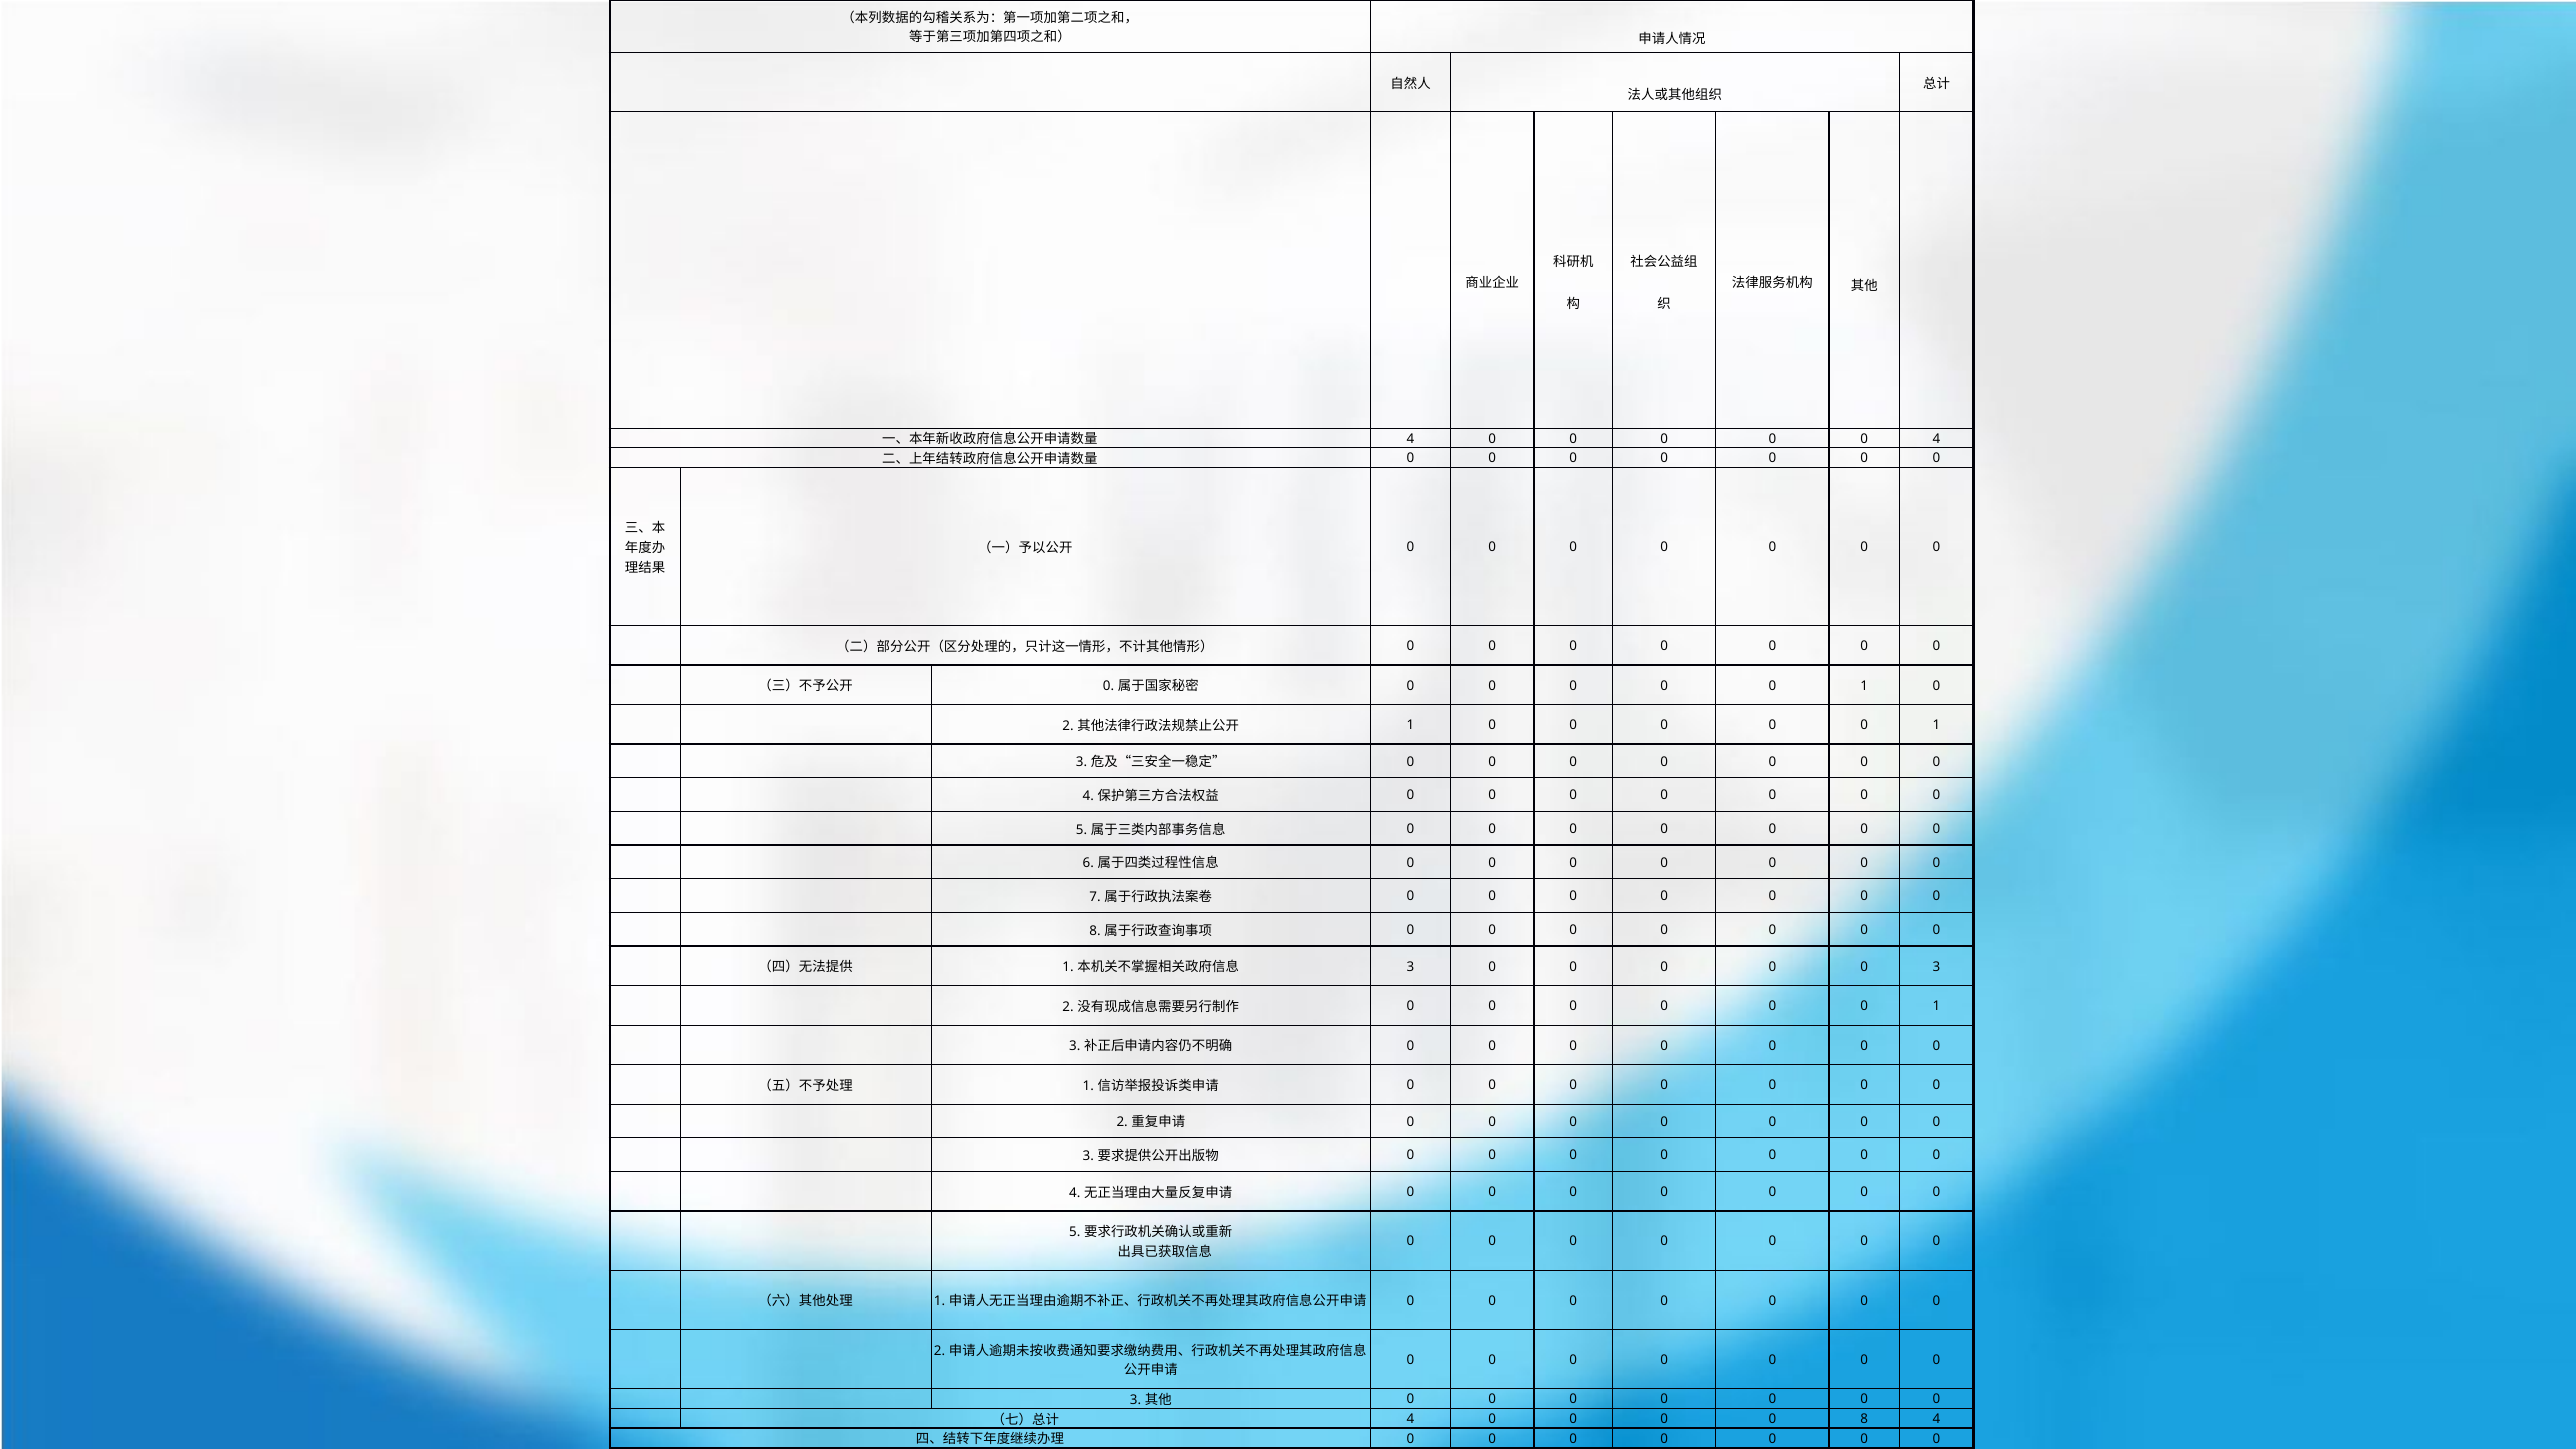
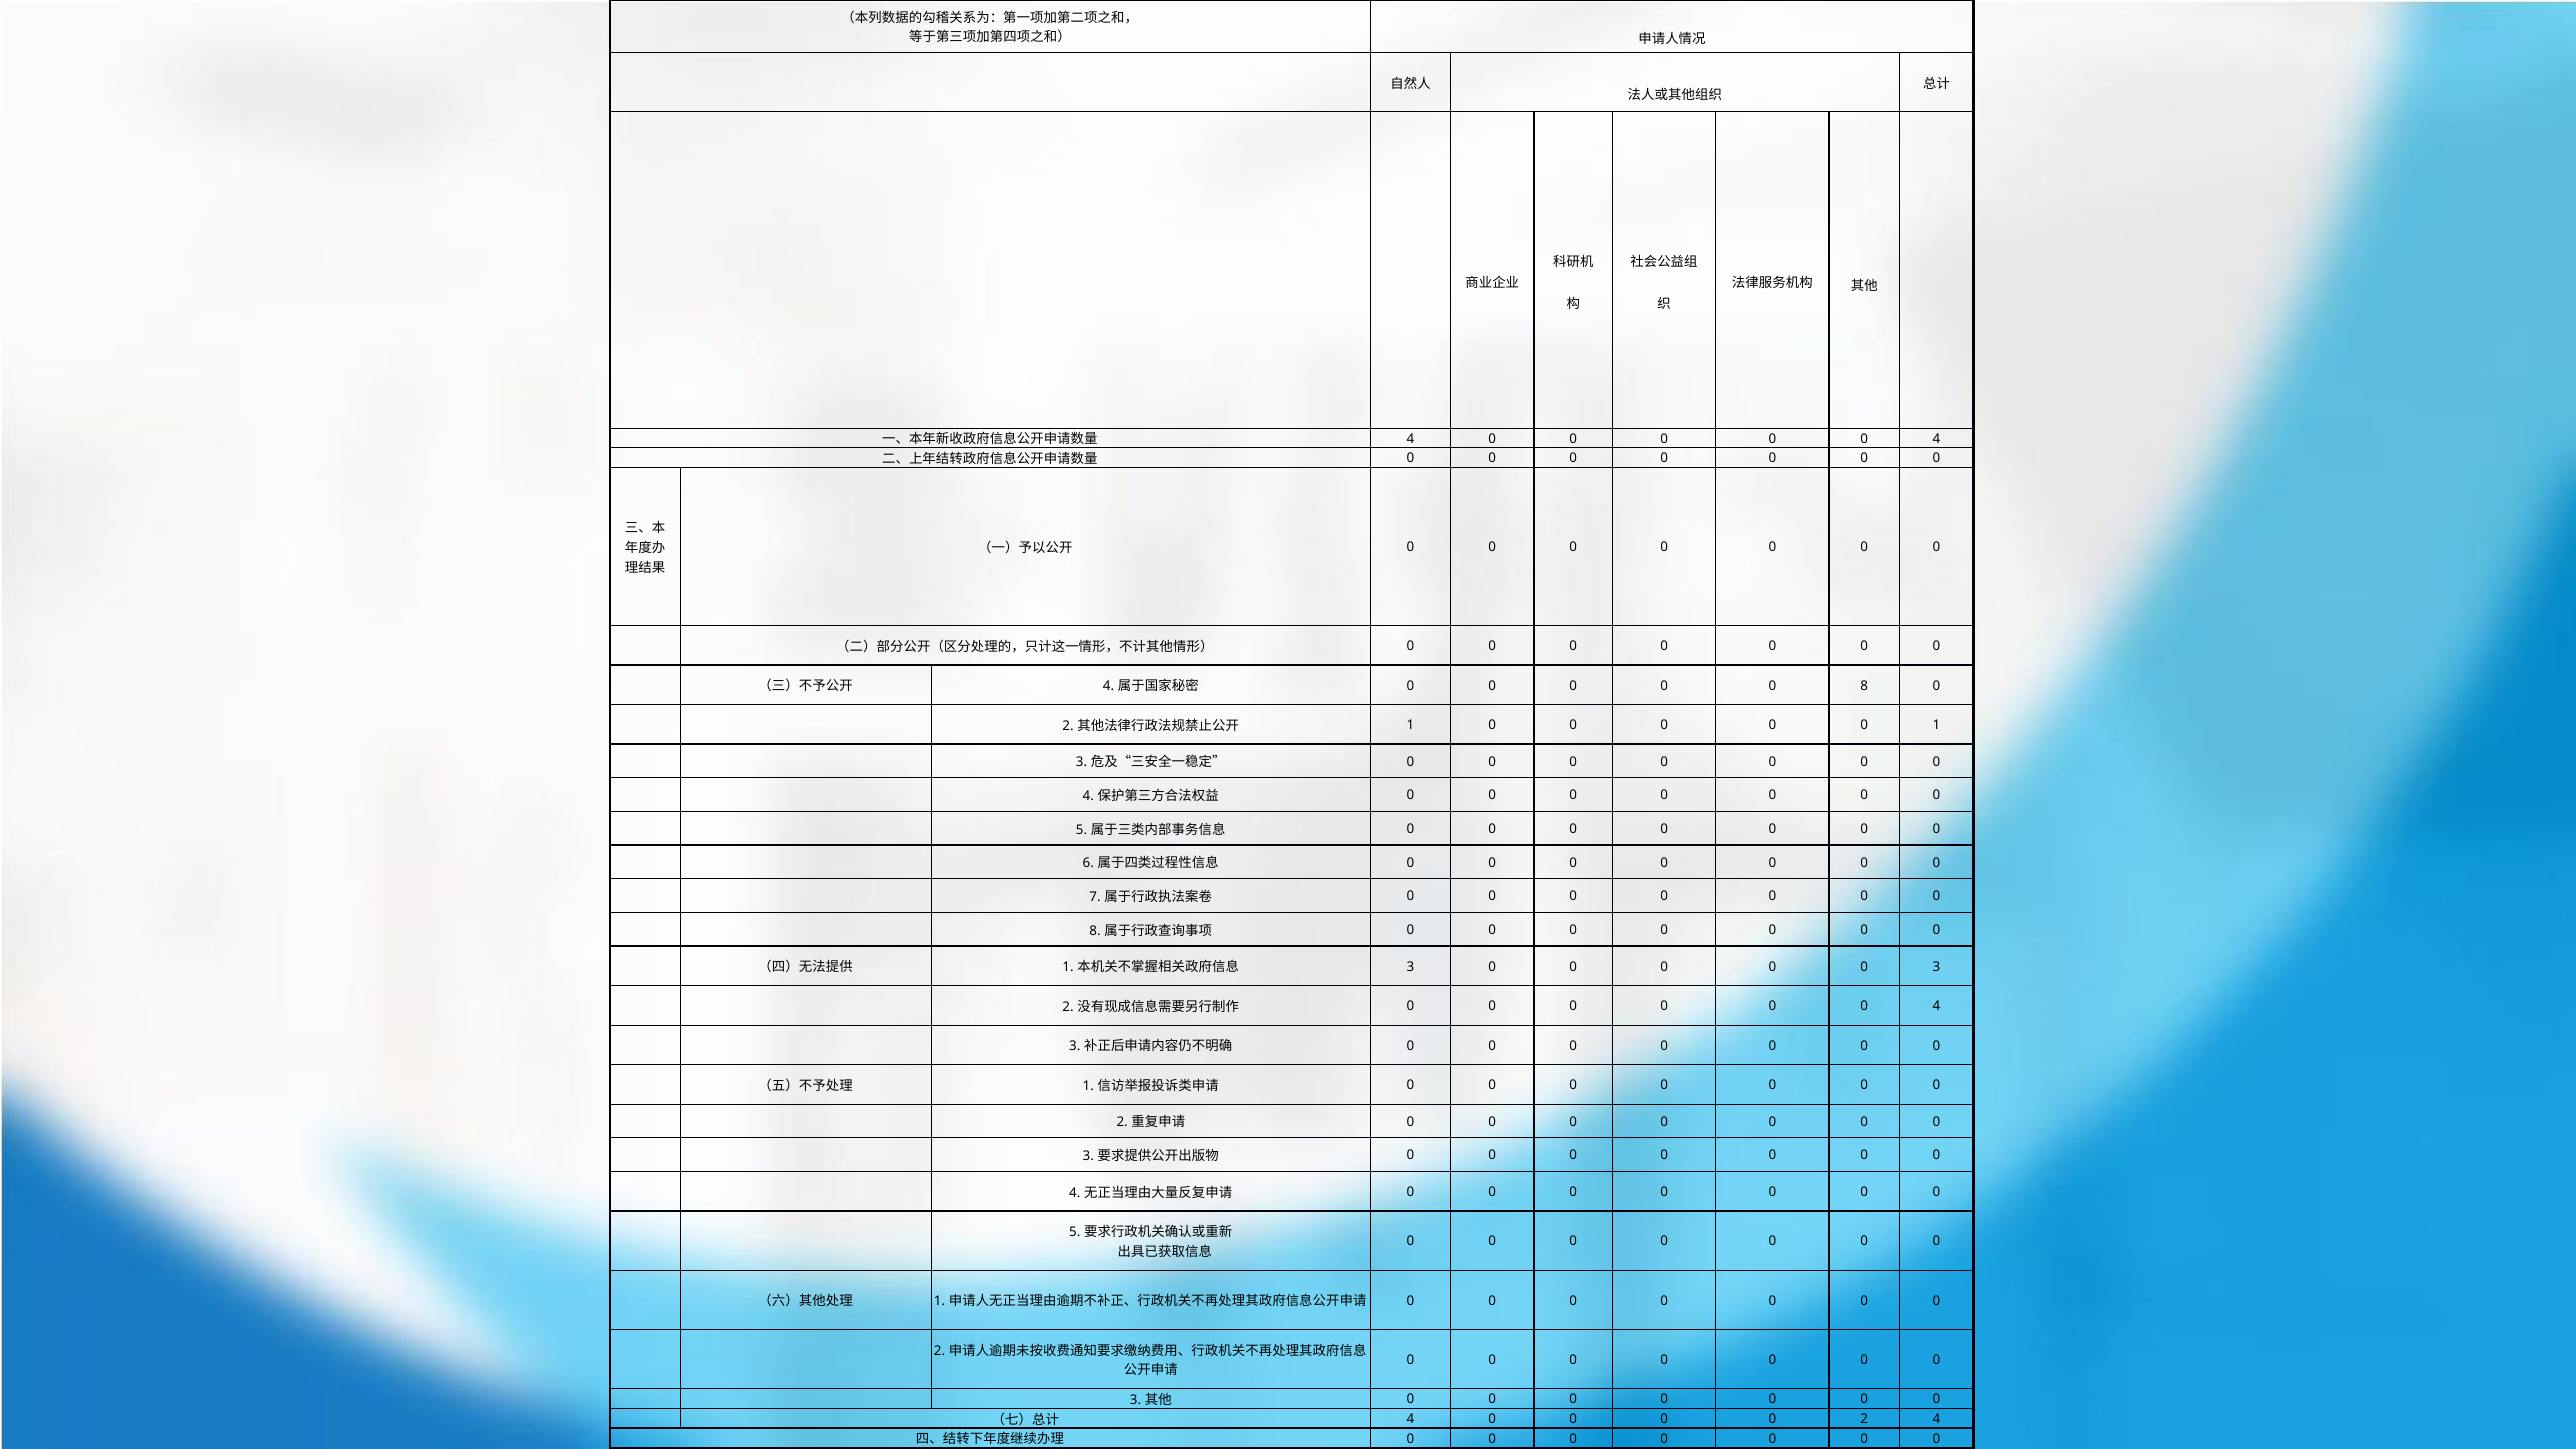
0 at (1109, 686): 0 -> 4
1 at (1864, 686): 1 -> 8
1 at (1937, 1006): 1 -> 4
8 at (1864, 1419): 8 -> 2
